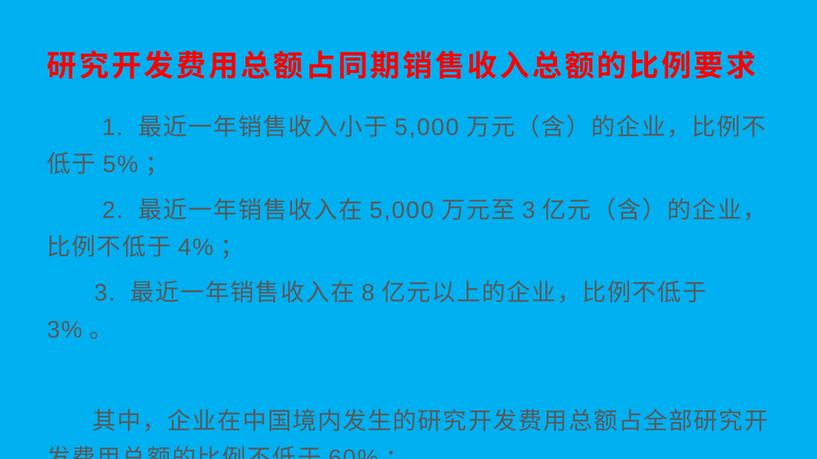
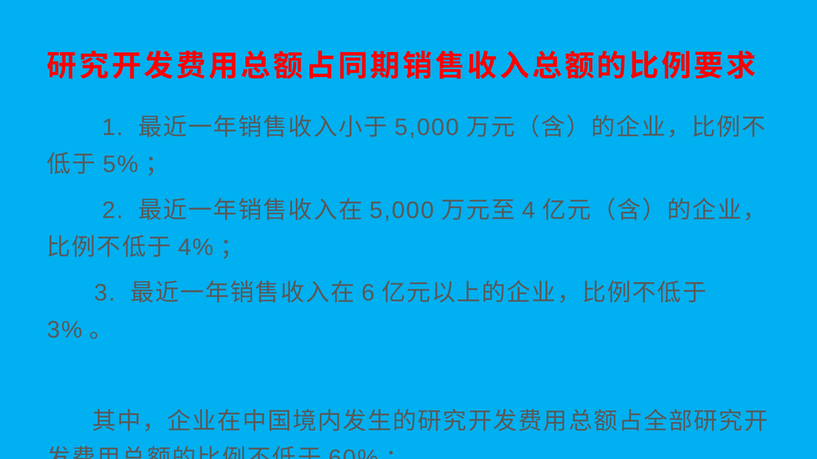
3 at (529, 210): 3 -> 4
8: 8 -> 6
